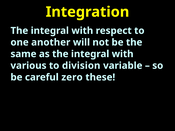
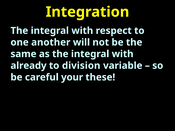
various: various -> already
zero: zero -> your
